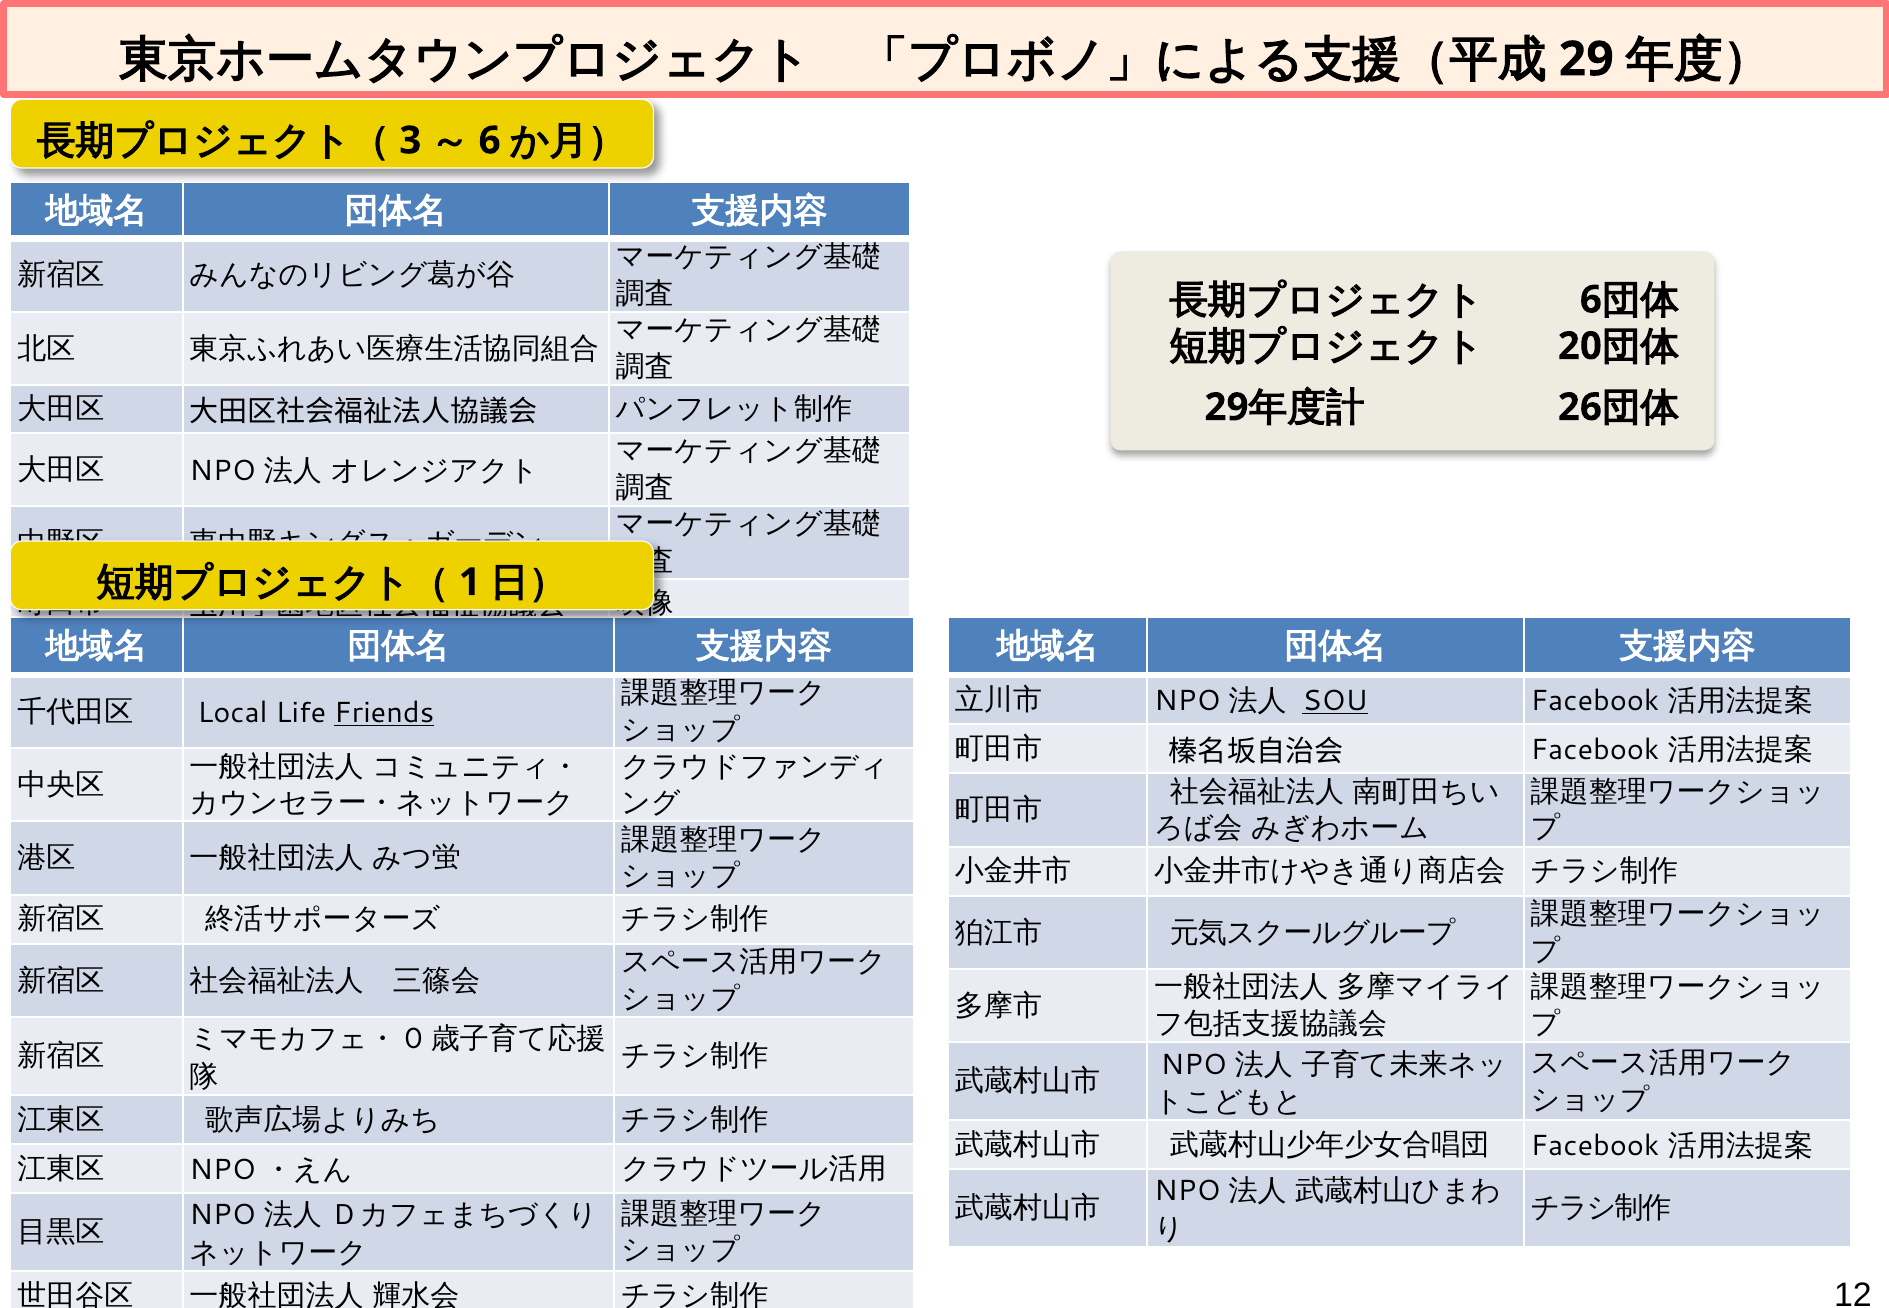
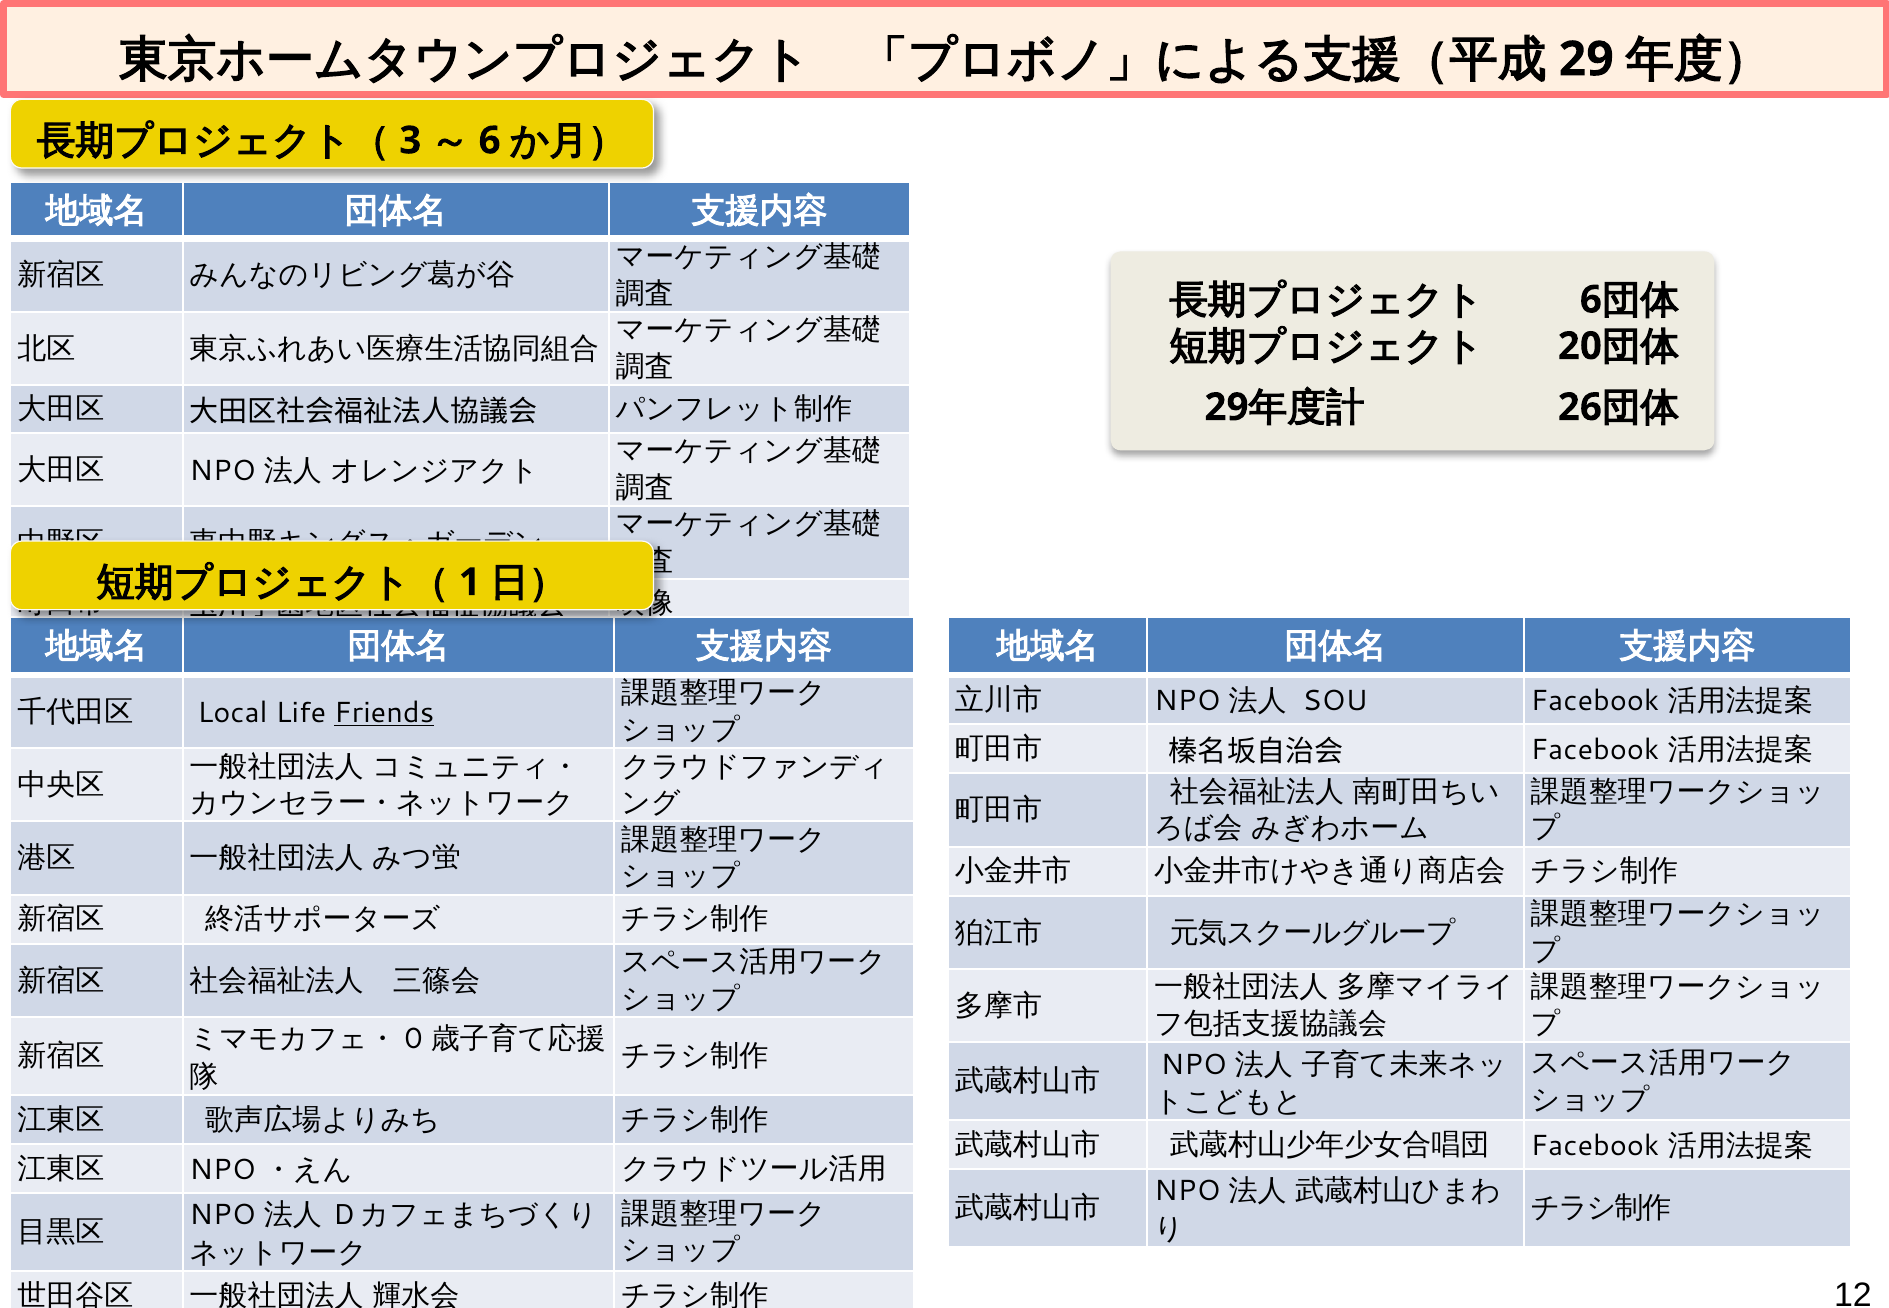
SOU underline: present -> none
